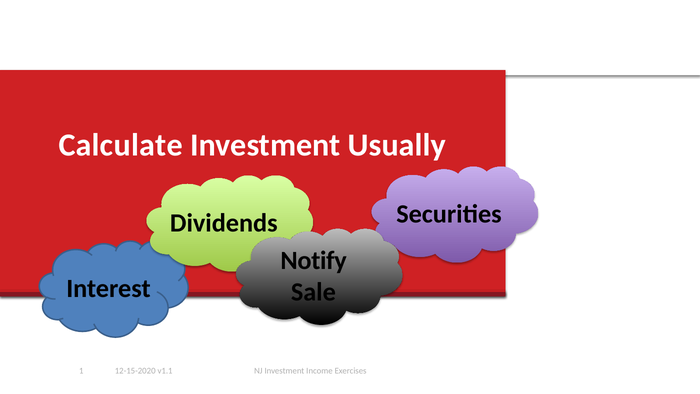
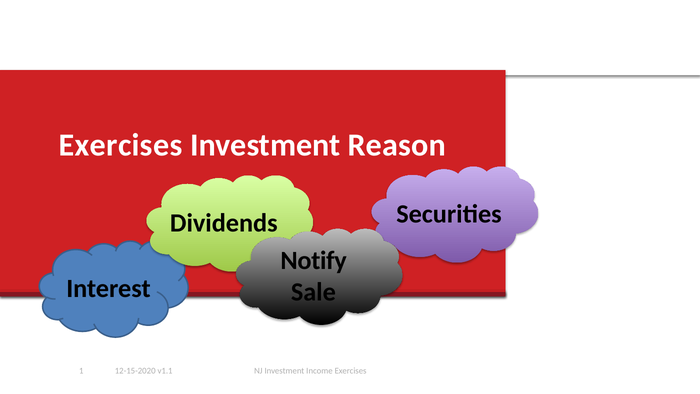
Calculate at (121, 145): Calculate -> Exercises
Usually: Usually -> Reason
